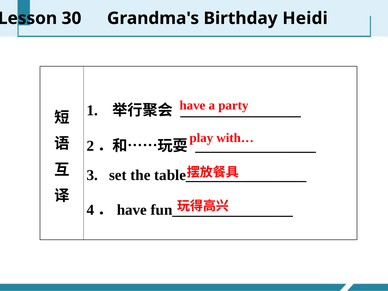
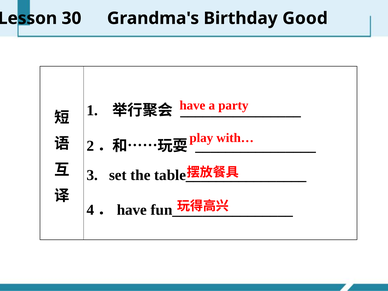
Heidi: Heidi -> Good
